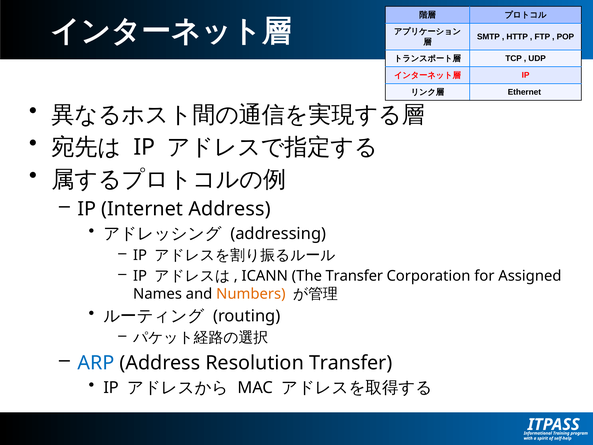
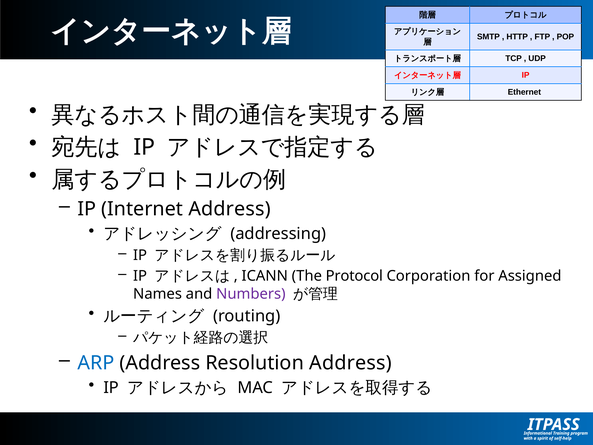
The Transfer: Transfer -> Protocol
Numbers colour: orange -> purple
Resolution Transfer: Transfer -> Address
